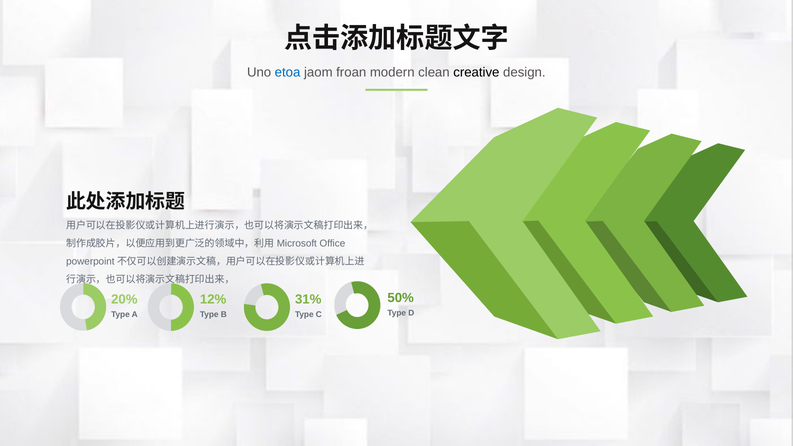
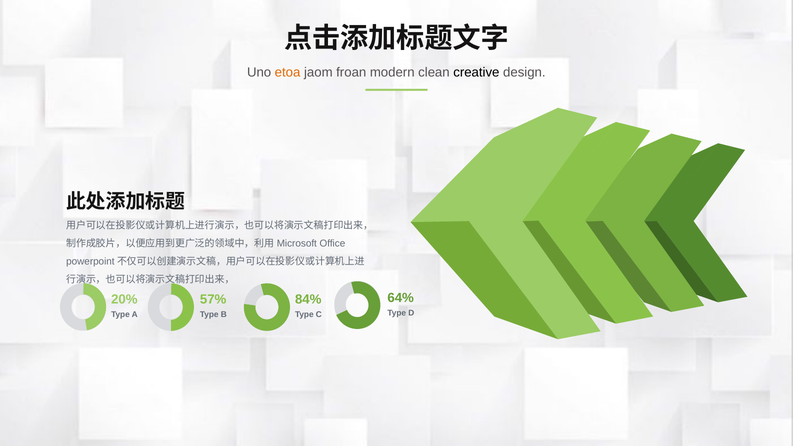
etoa colour: blue -> orange
50%: 50% -> 64%
12%: 12% -> 57%
31%: 31% -> 84%
